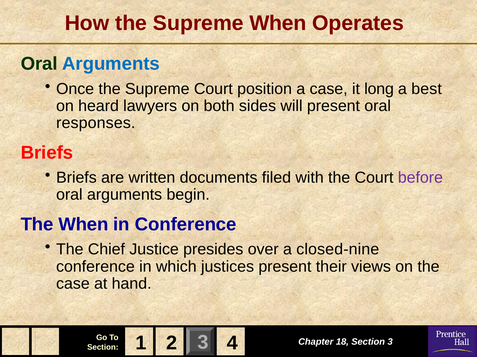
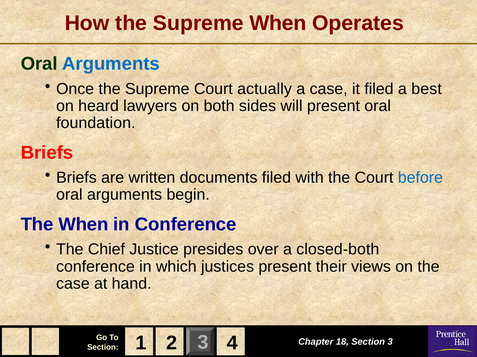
position: position -> actually
it long: long -> filed
responses: responses -> foundation
before colour: purple -> blue
closed-nine: closed-nine -> closed-both
